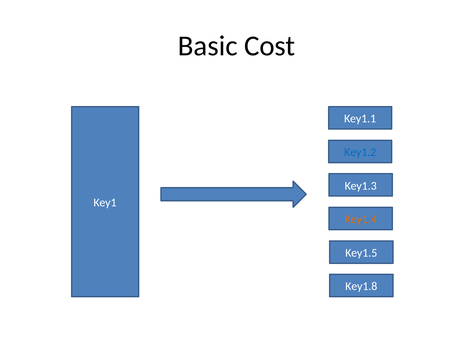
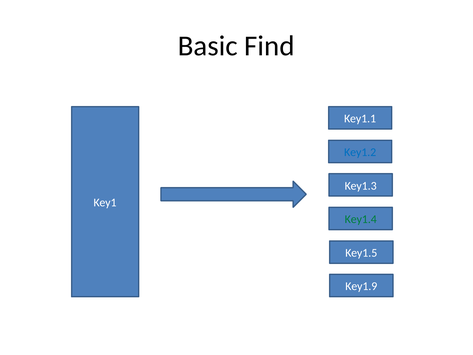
Cost: Cost -> Find
Key1.4 colour: orange -> green
Key1.8: Key1.8 -> Key1.9
